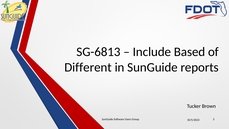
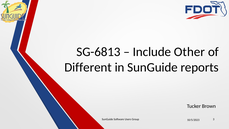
Based: Based -> Other
